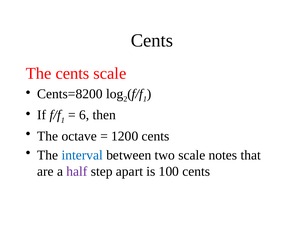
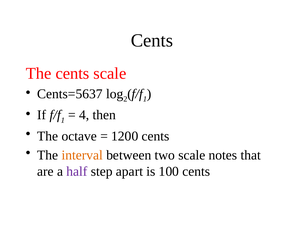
Cents=8200: Cents=8200 -> Cents=5637
6: 6 -> 4
interval colour: blue -> orange
